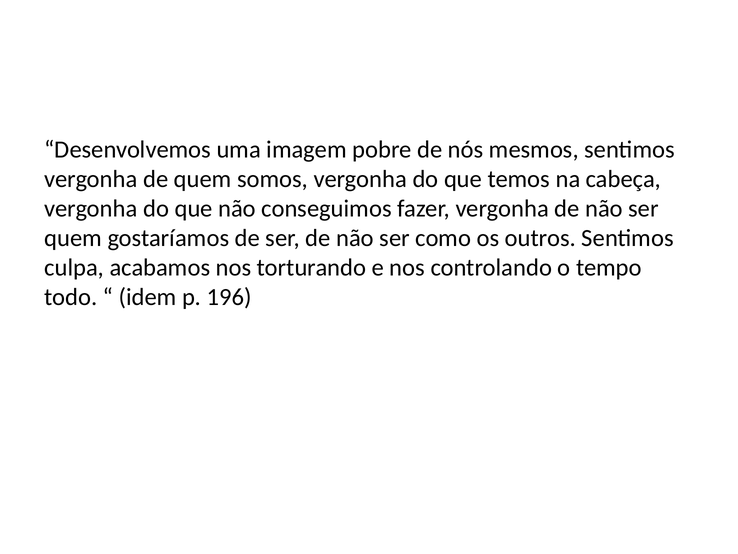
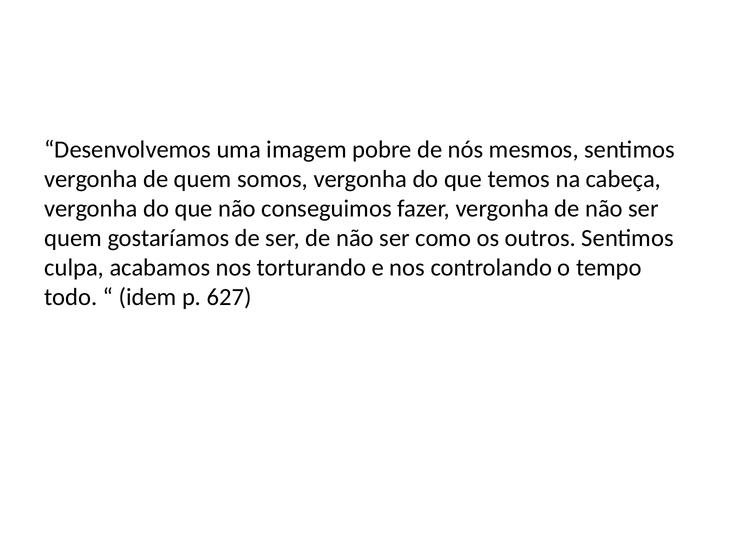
196: 196 -> 627
